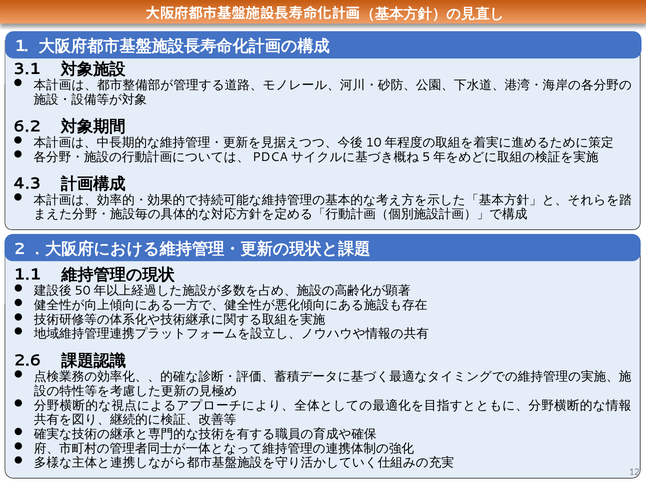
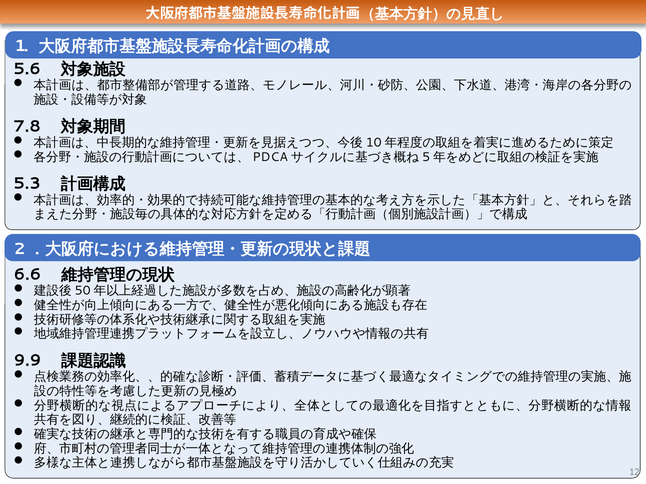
3.1: 3.1 -> 5.6
6.2: 6.2 -> 7.8
4.3: 4.3 -> 5.3
1.1: 1.1 -> 6.6
2.6: 2.6 -> 9.9
